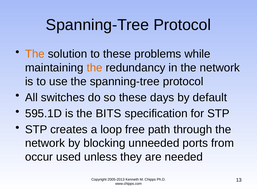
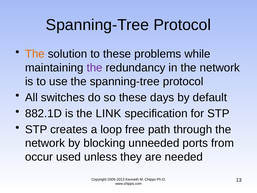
the at (95, 68) colour: orange -> purple
595.1D: 595.1D -> 882.1D
BITS: BITS -> LINK
